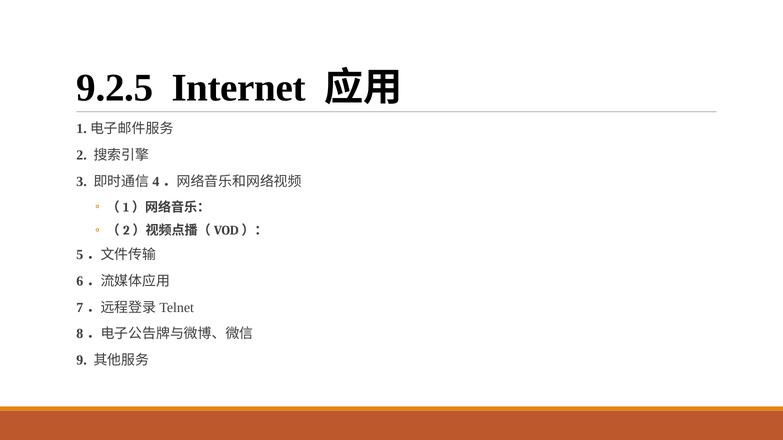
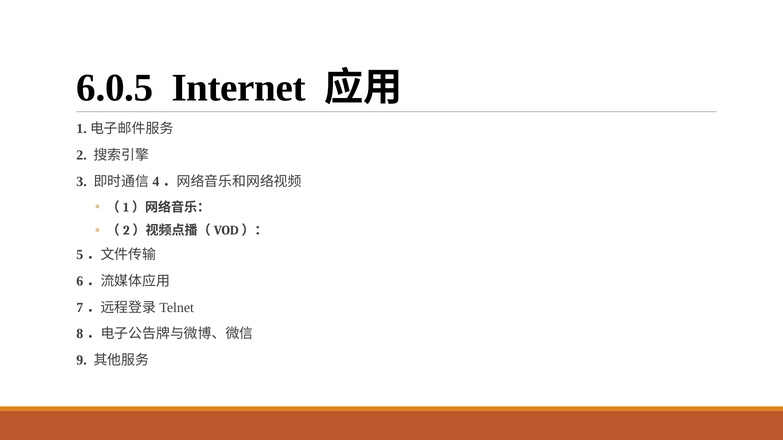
9.2.5: 9.2.5 -> 6.0.5
